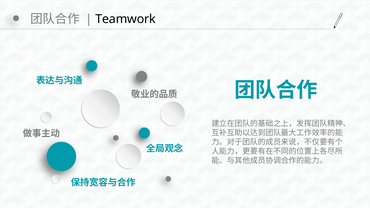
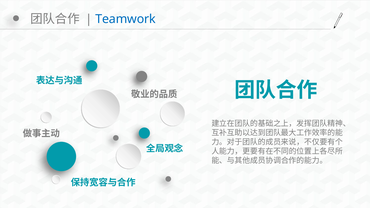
Teamwork colour: black -> blue
